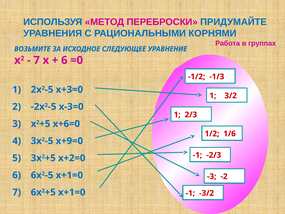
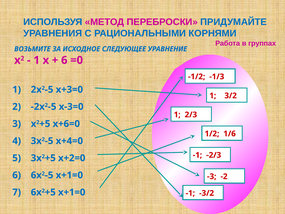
7 at (37, 60): 7 -> 1
х+9=0: х+9=0 -> х+4=0
